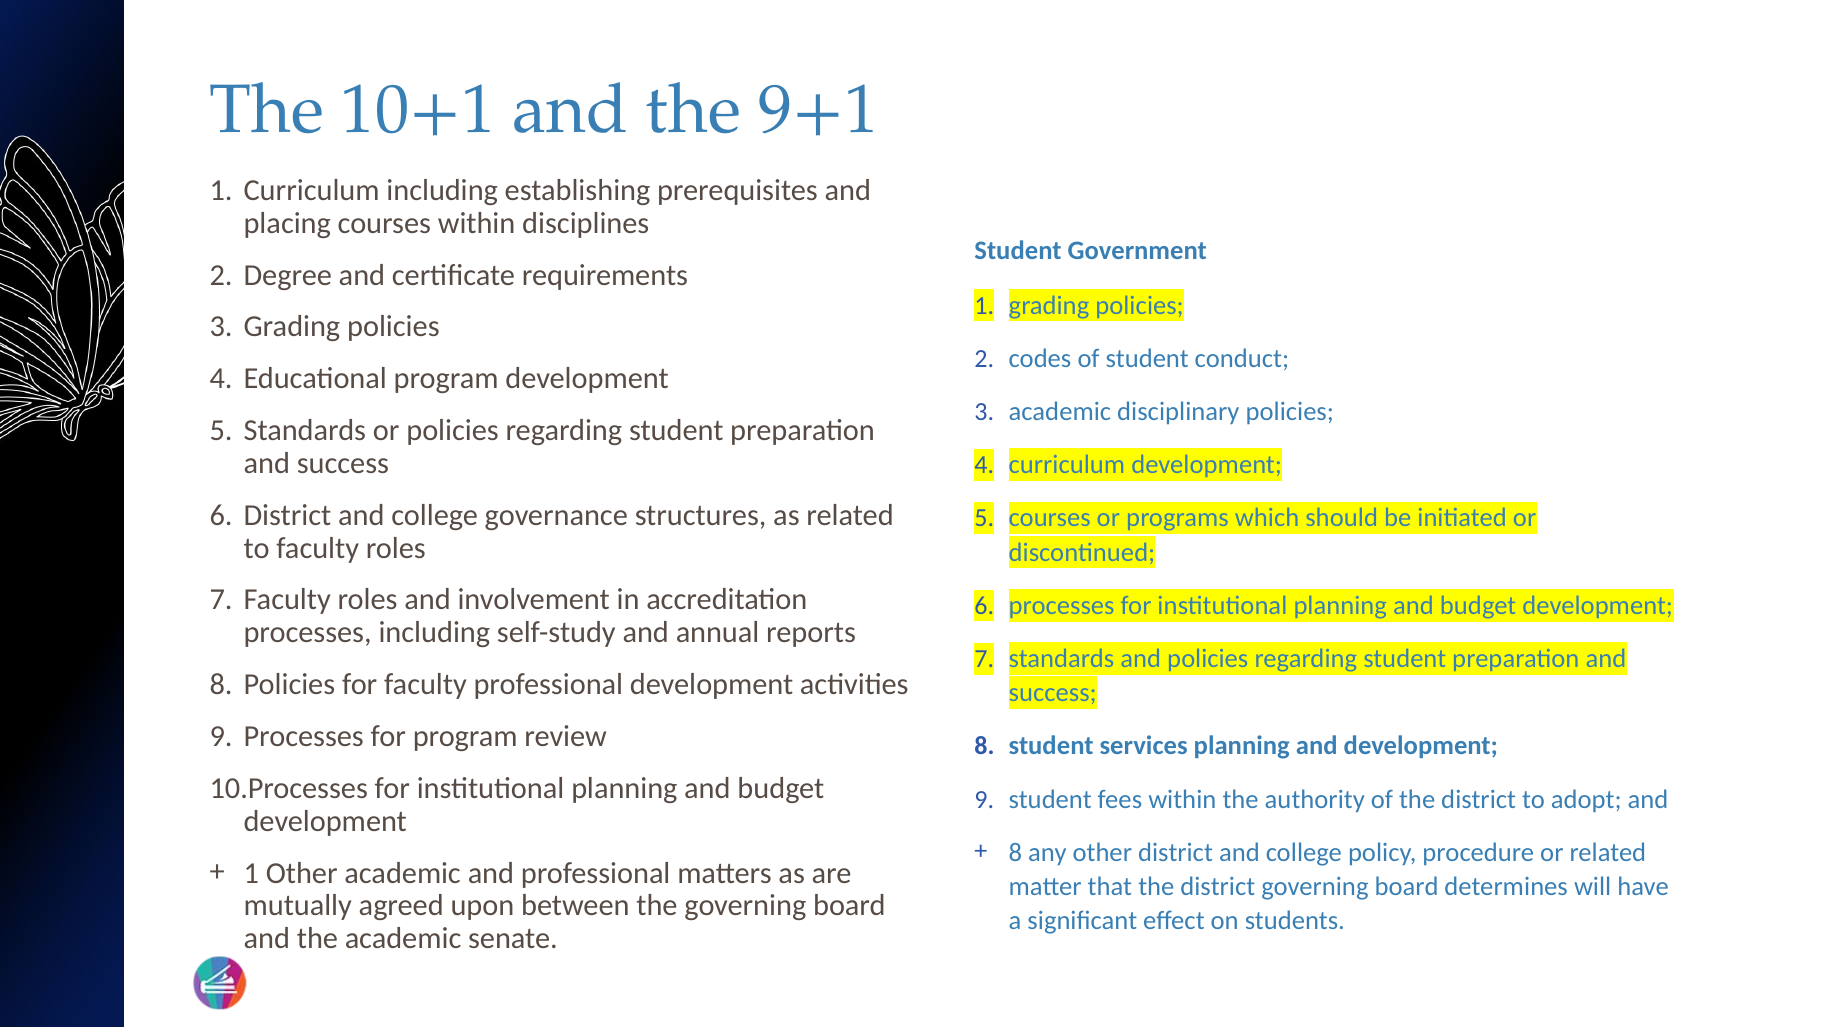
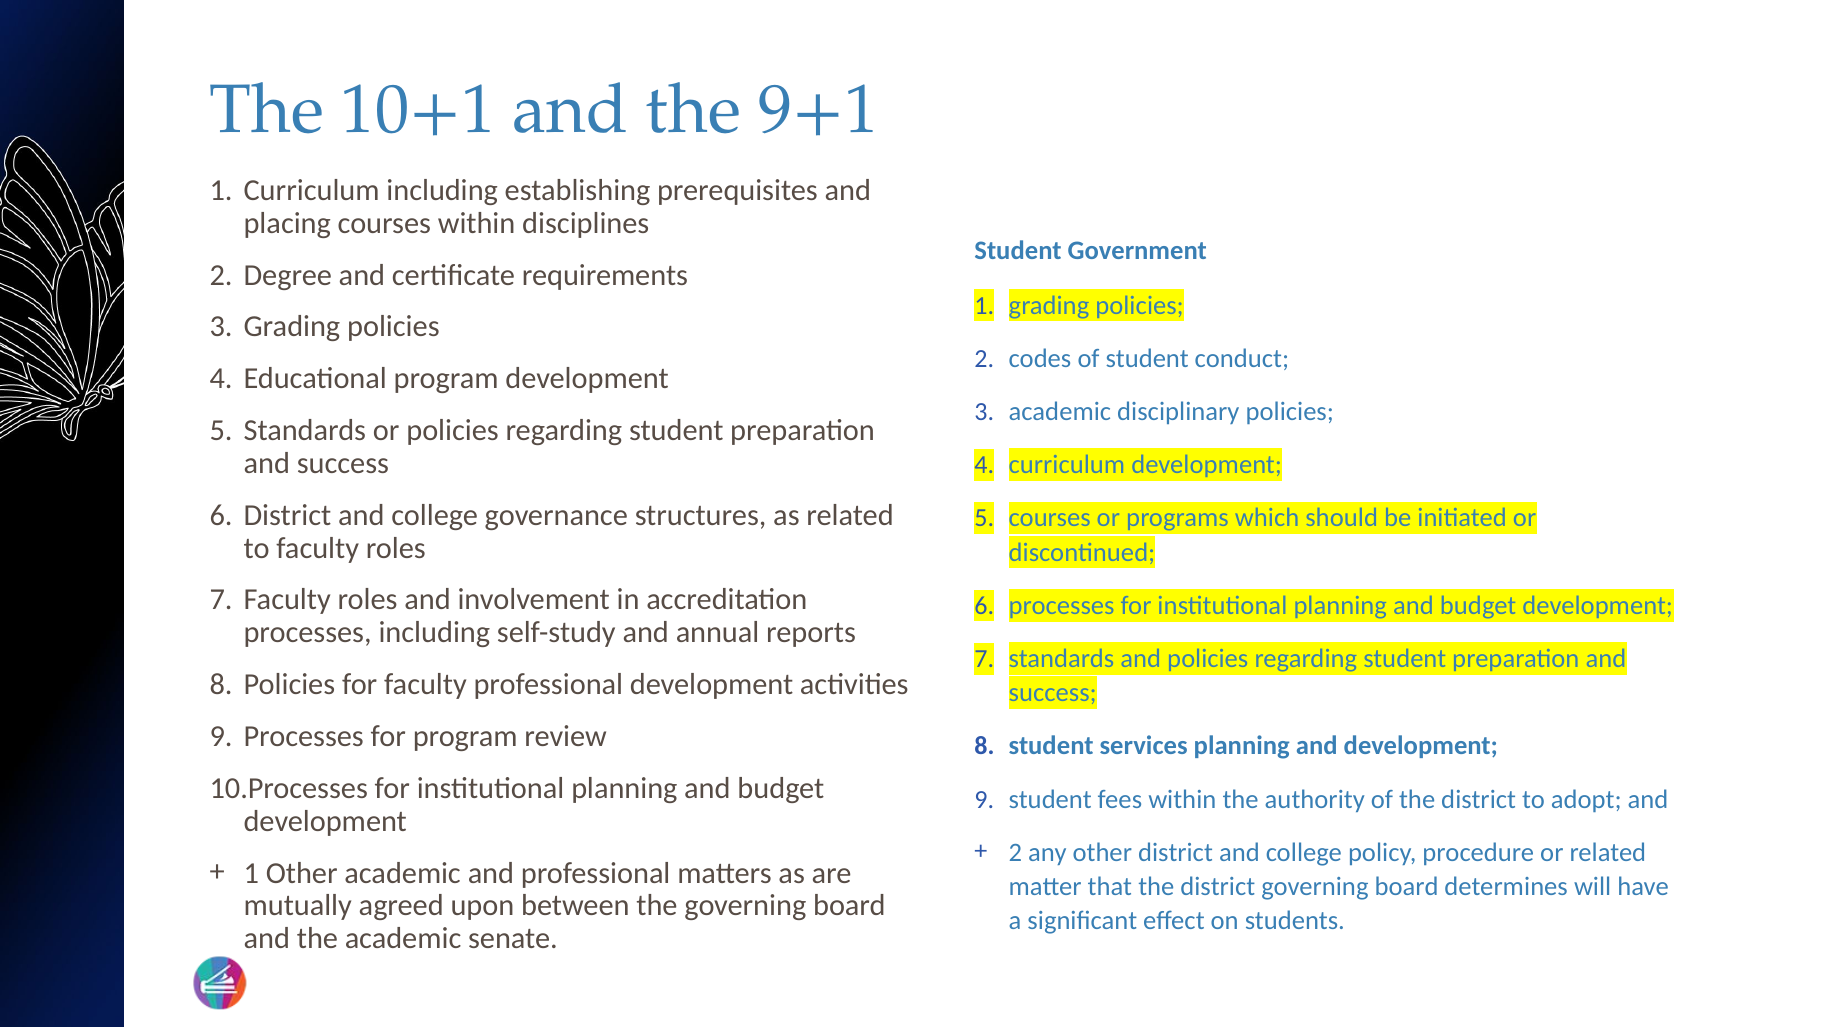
8 at (1015, 852): 8 -> 2
